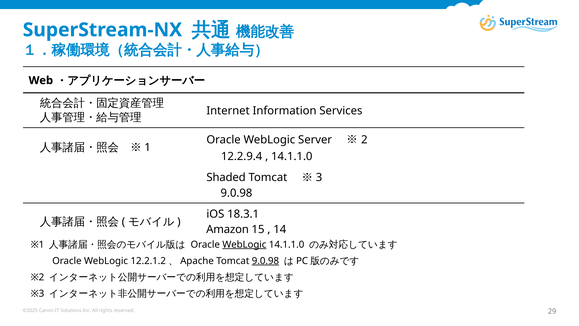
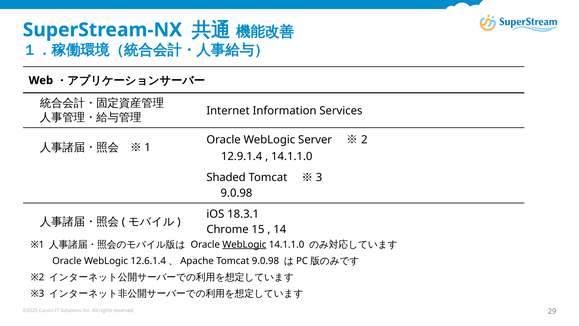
12.2.9.4: 12.2.9.4 -> 12.9.1.4
Amazon: Amazon -> Chrome
12.2.1.2: 12.2.1.2 -> 12.6.1.4
9.0.98 at (265, 261) underline: present -> none
